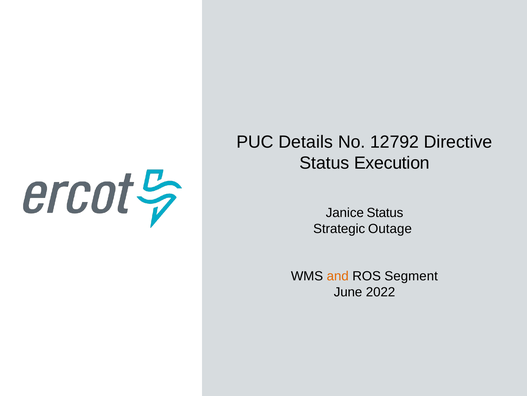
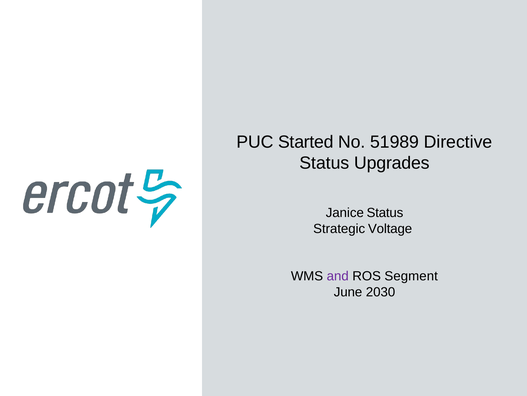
Details: Details -> Started
12792: 12792 -> 51989
Execution: Execution -> Upgrades
Outage: Outage -> Voltage
and colour: orange -> purple
2022: 2022 -> 2030
